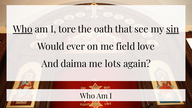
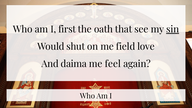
Who at (23, 29) underline: present -> none
tore: tore -> first
ever: ever -> shut
lots: lots -> feel
